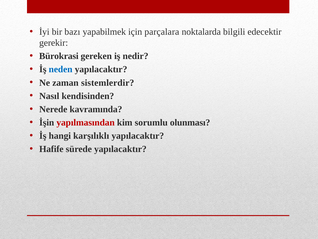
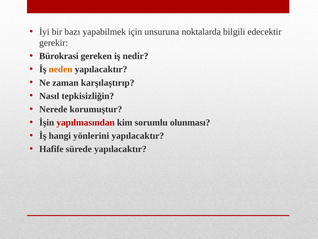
parçalara: parçalara -> unsuruna
neden colour: blue -> orange
sistemlerdir: sistemlerdir -> karşılaştırıp
kendisinden: kendisinden -> tepkisizliğin
kavramında: kavramında -> korumuştur
karşılıklı: karşılıklı -> yönlerini
